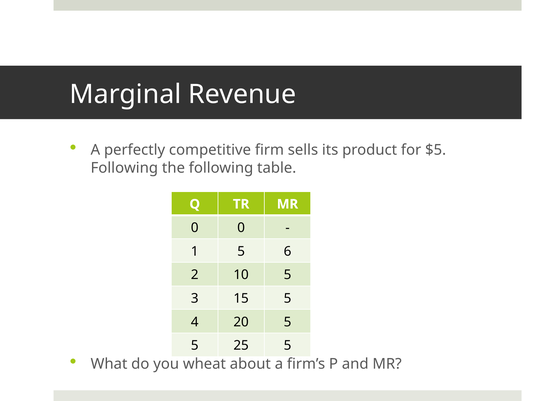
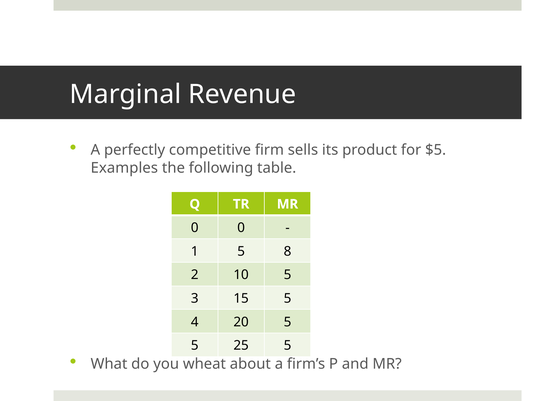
Following at (124, 168): Following -> Examples
6: 6 -> 8
